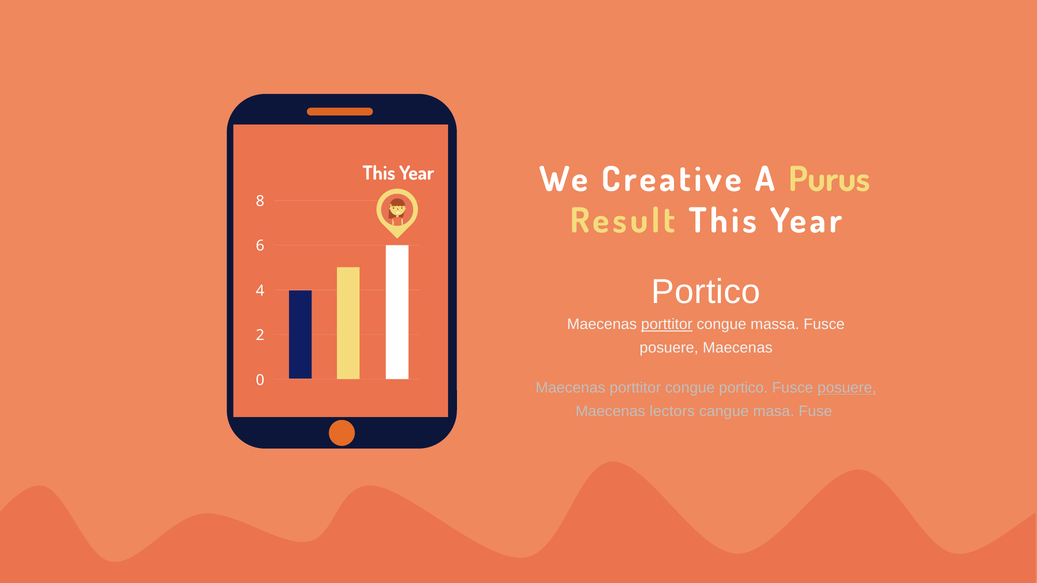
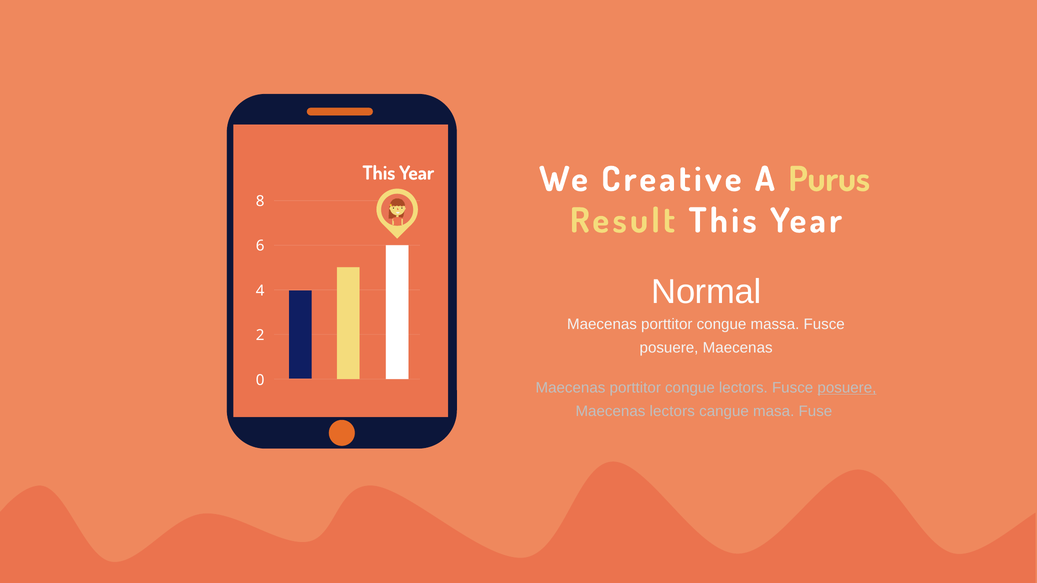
Portico at (706, 292): Portico -> Normal
porttitor at (667, 324) underline: present -> none
congue portico: portico -> lectors
